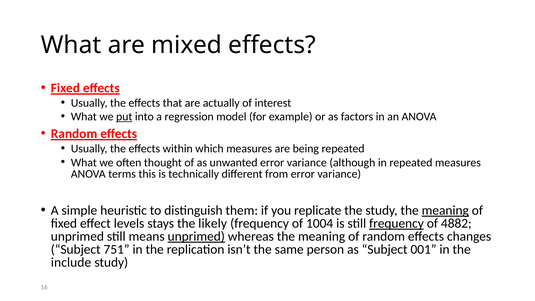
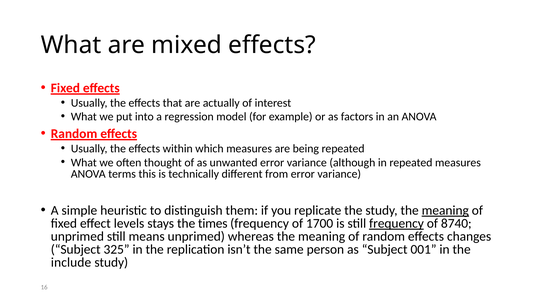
put underline: present -> none
likely: likely -> times
1004: 1004 -> 1700
4882: 4882 -> 8740
unprimed at (196, 236) underline: present -> none
751: 751 -> 325
